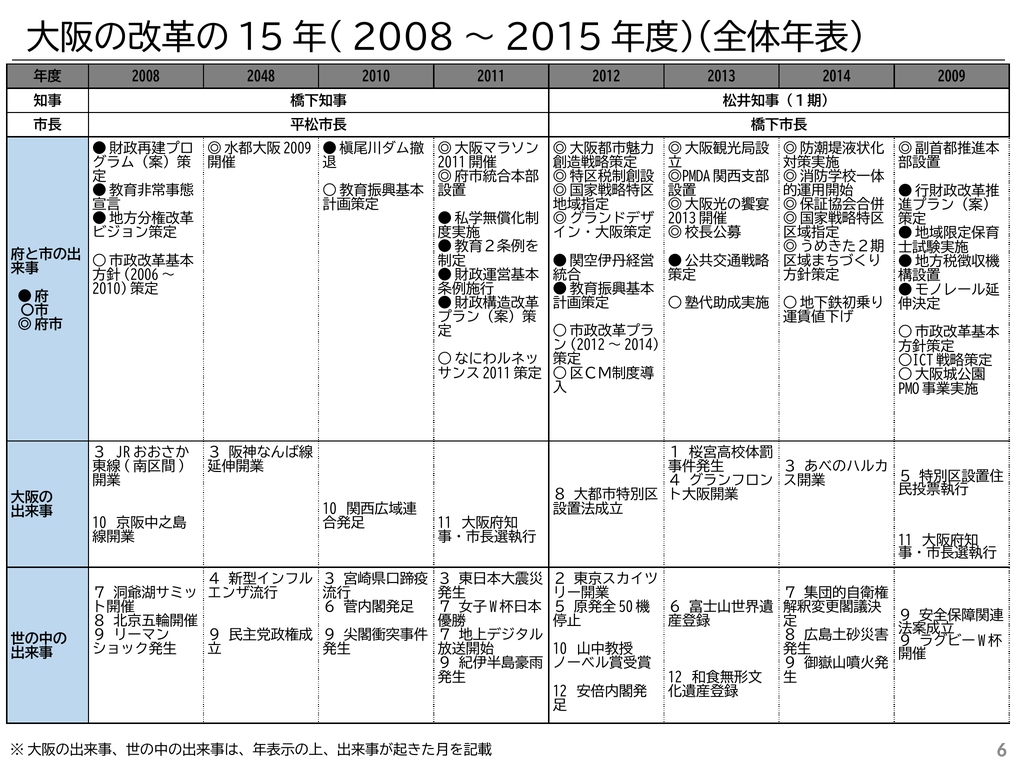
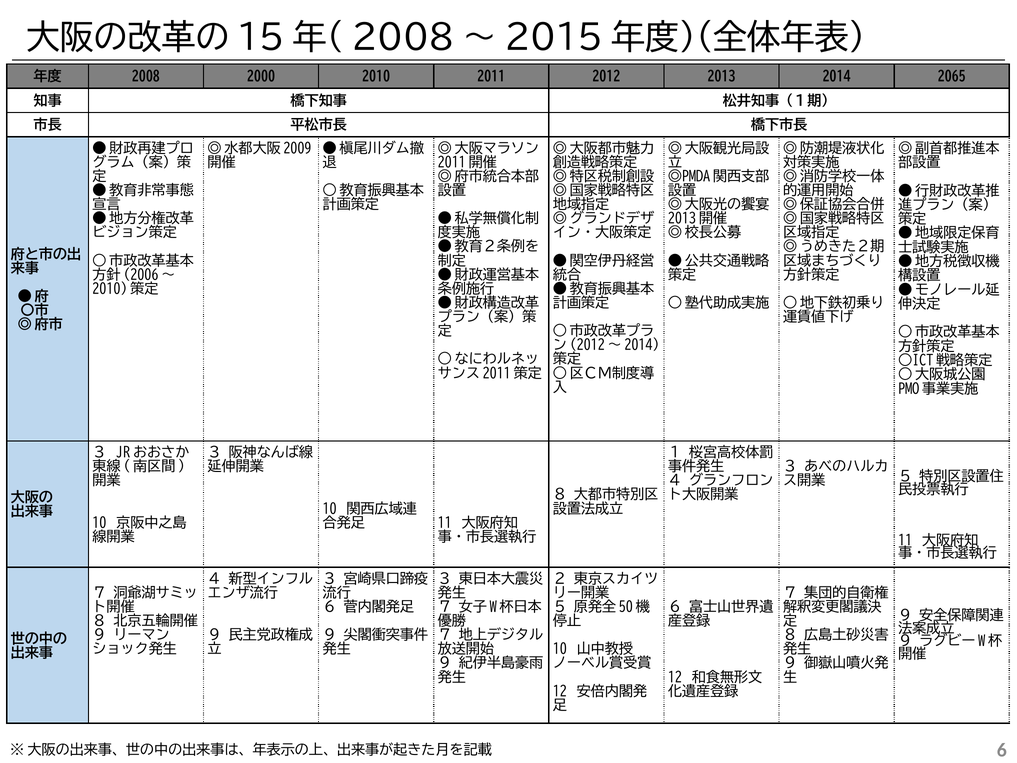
2048: 2048 -> 2000
2009: 2009 -> 2065
